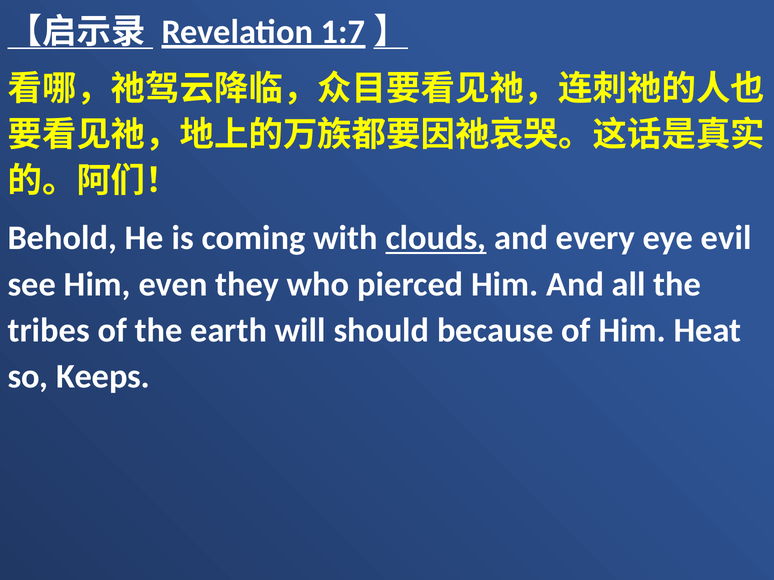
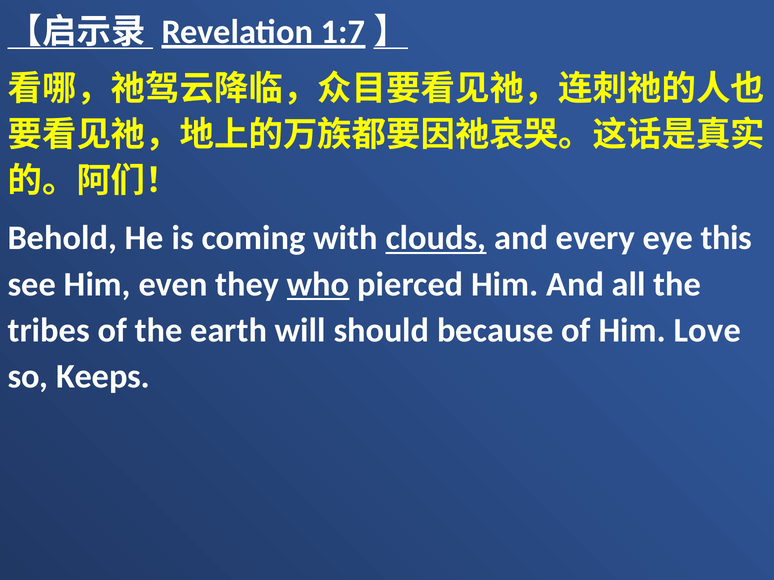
evil: evil -> this
who underline: none -> present
Heat: Heat -> Love
